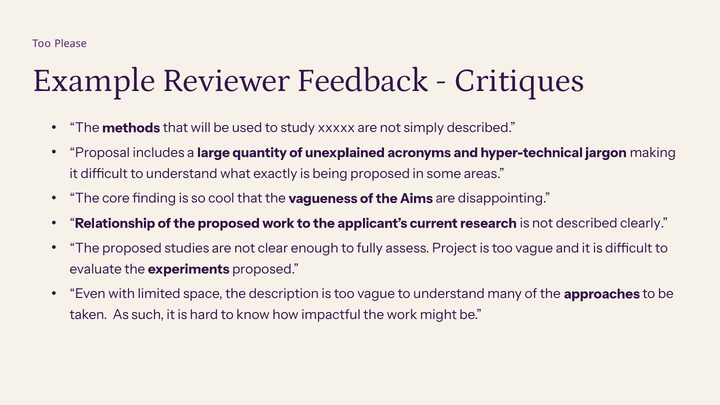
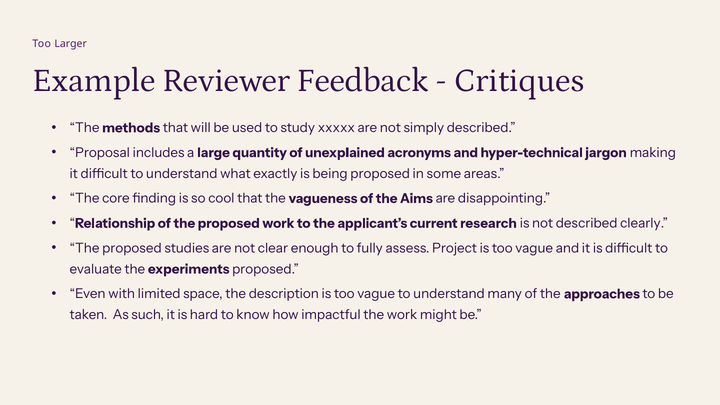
Please: Please -> Larger
